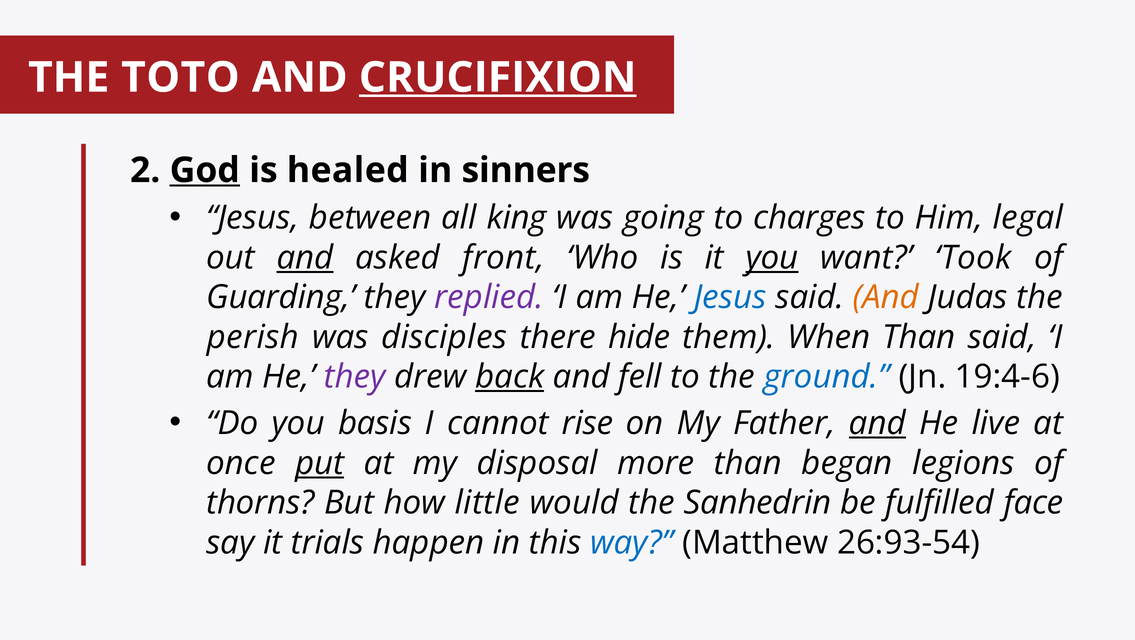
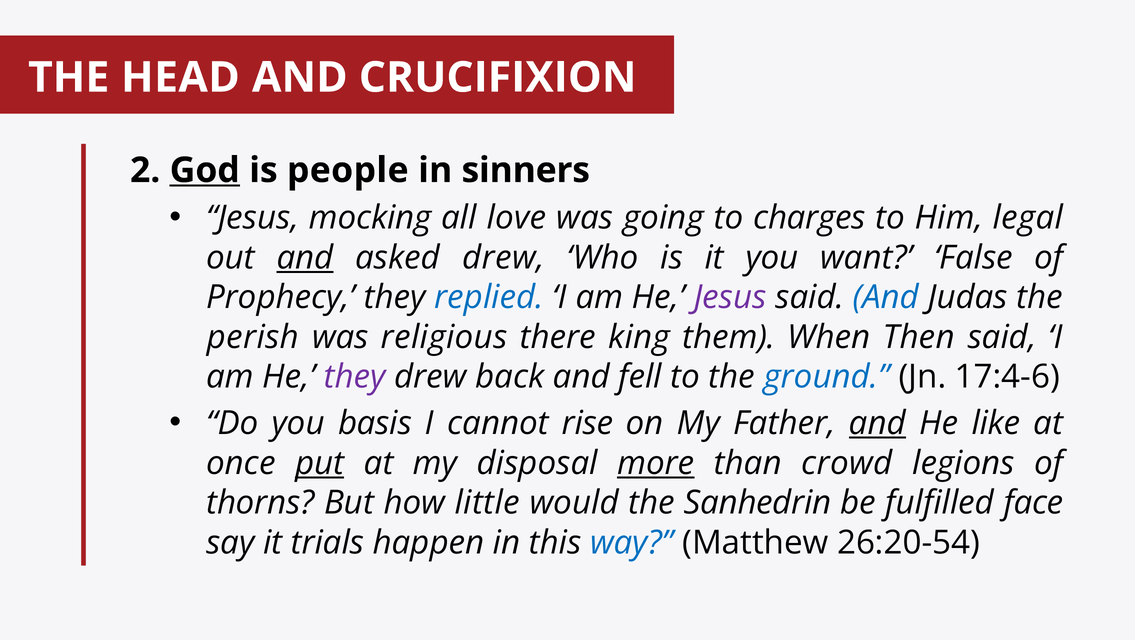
TOTO: TOTO -> HEAD
CRUCIFIXION underline: present -> none
healed: healed -> people
between: between -> mocking
king: king -> love
asked front: front -> drew
you at (772, 258) underline: present -> none
Took: Took -> False
Guarding: Guarding -> Prophecy
replied colour: purple -> blue
Jesus at (730, 297) colour: blue -> purple
And at (886, 297) colour: orange -> blue
disciples: disciples -> religious
hide: hide -> king
When Than: Than -> Then
back underline: present -> none
19:4-6: 19:4-6 -> 17:4-6
live: live -> like
more underline: none -> present
began: began -> crowd
26:93-54: 26:93-54 -> 26:20-54
